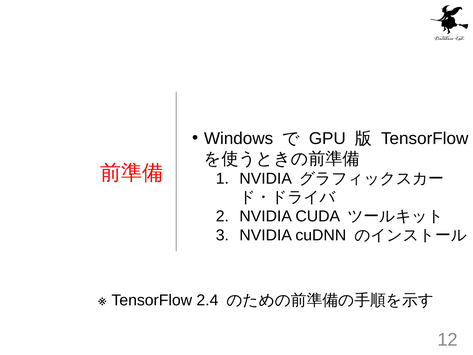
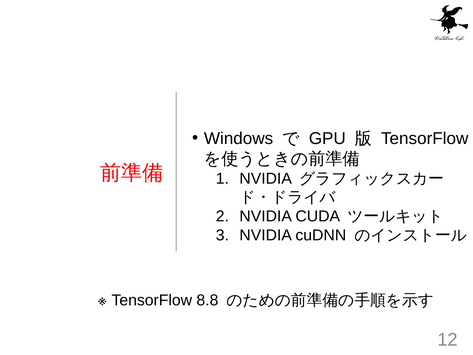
2.4: 2.4 -> 8.8
